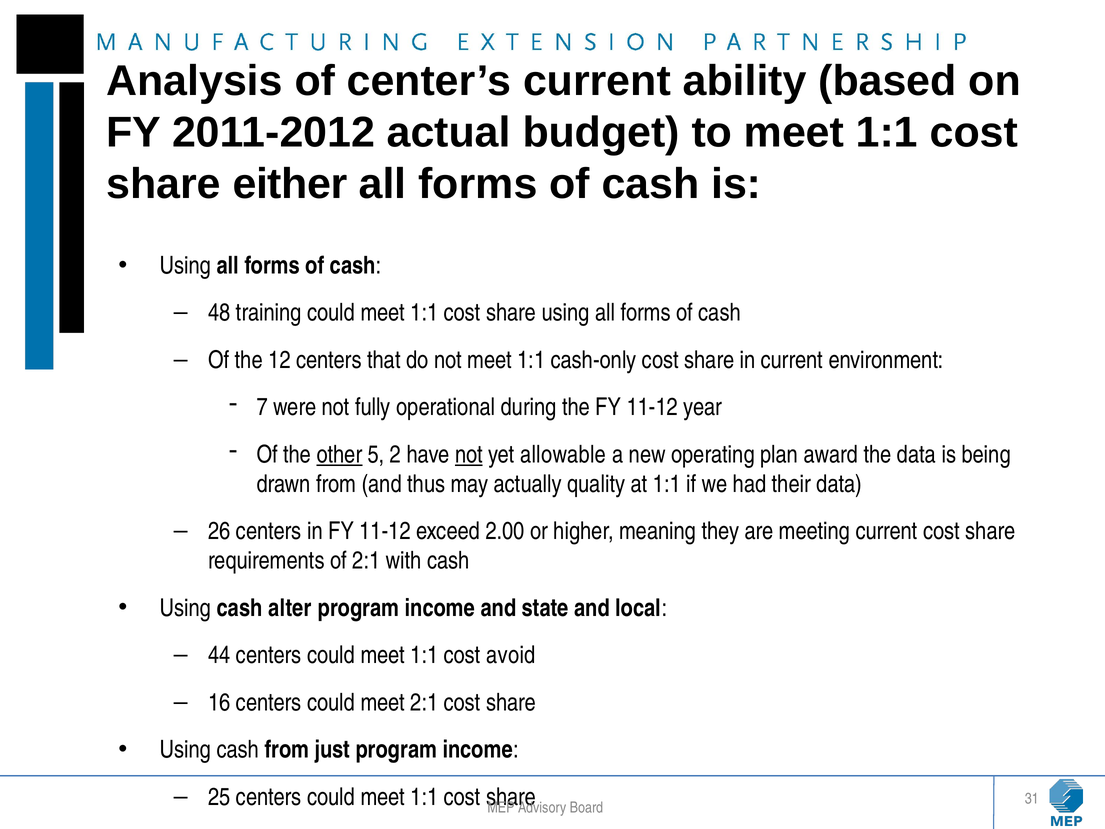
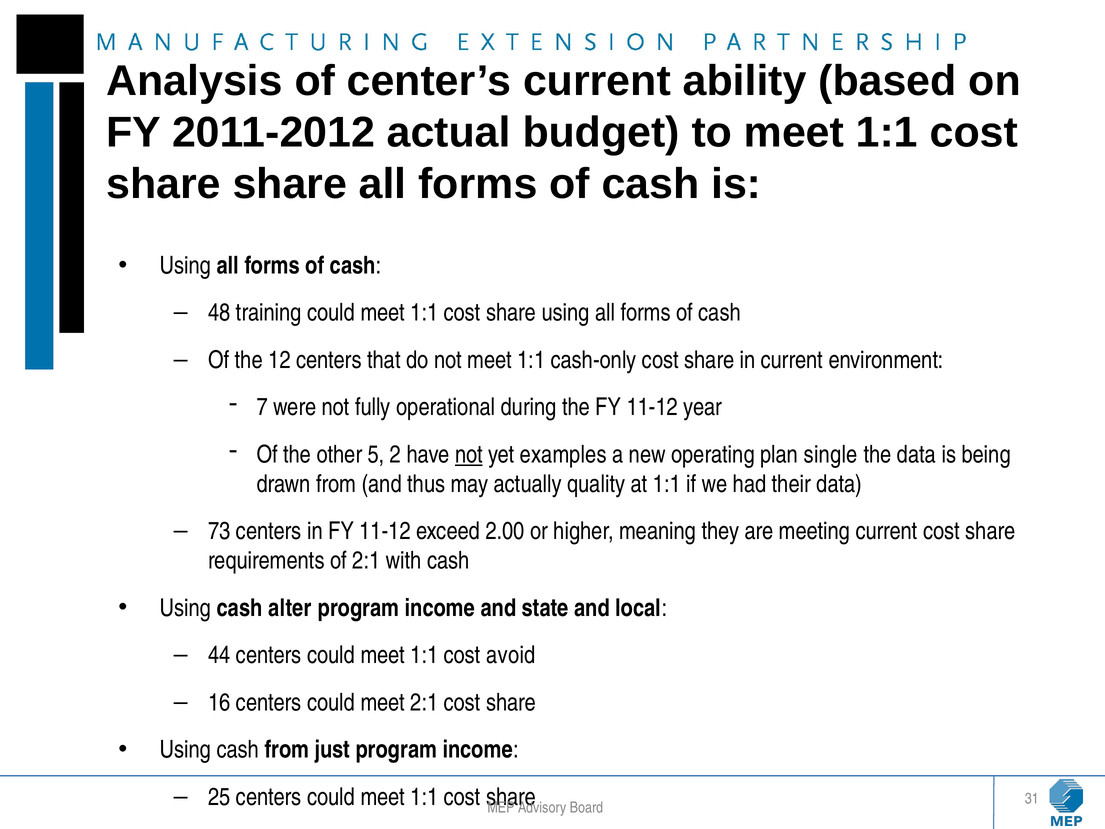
share either: either -> share
other underline: present -> none
allowable: allowable -> examples
award: award -> single
26: 26 -> 73
